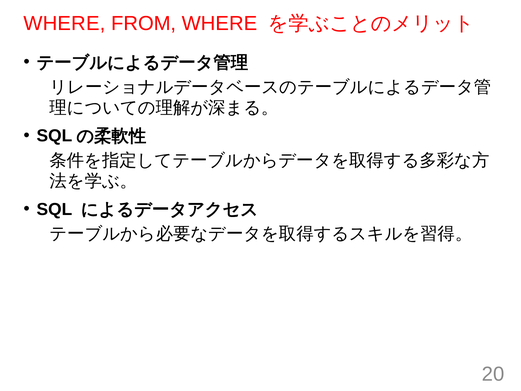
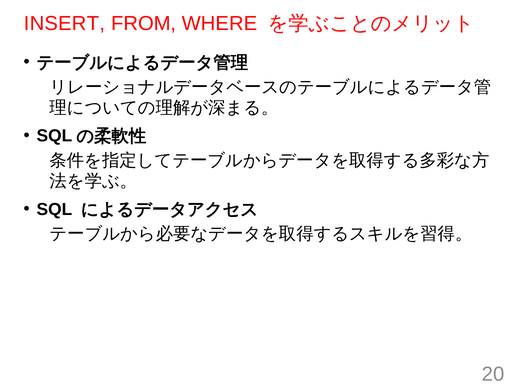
WHERE at (64, 23): WHERE -> INSERT
